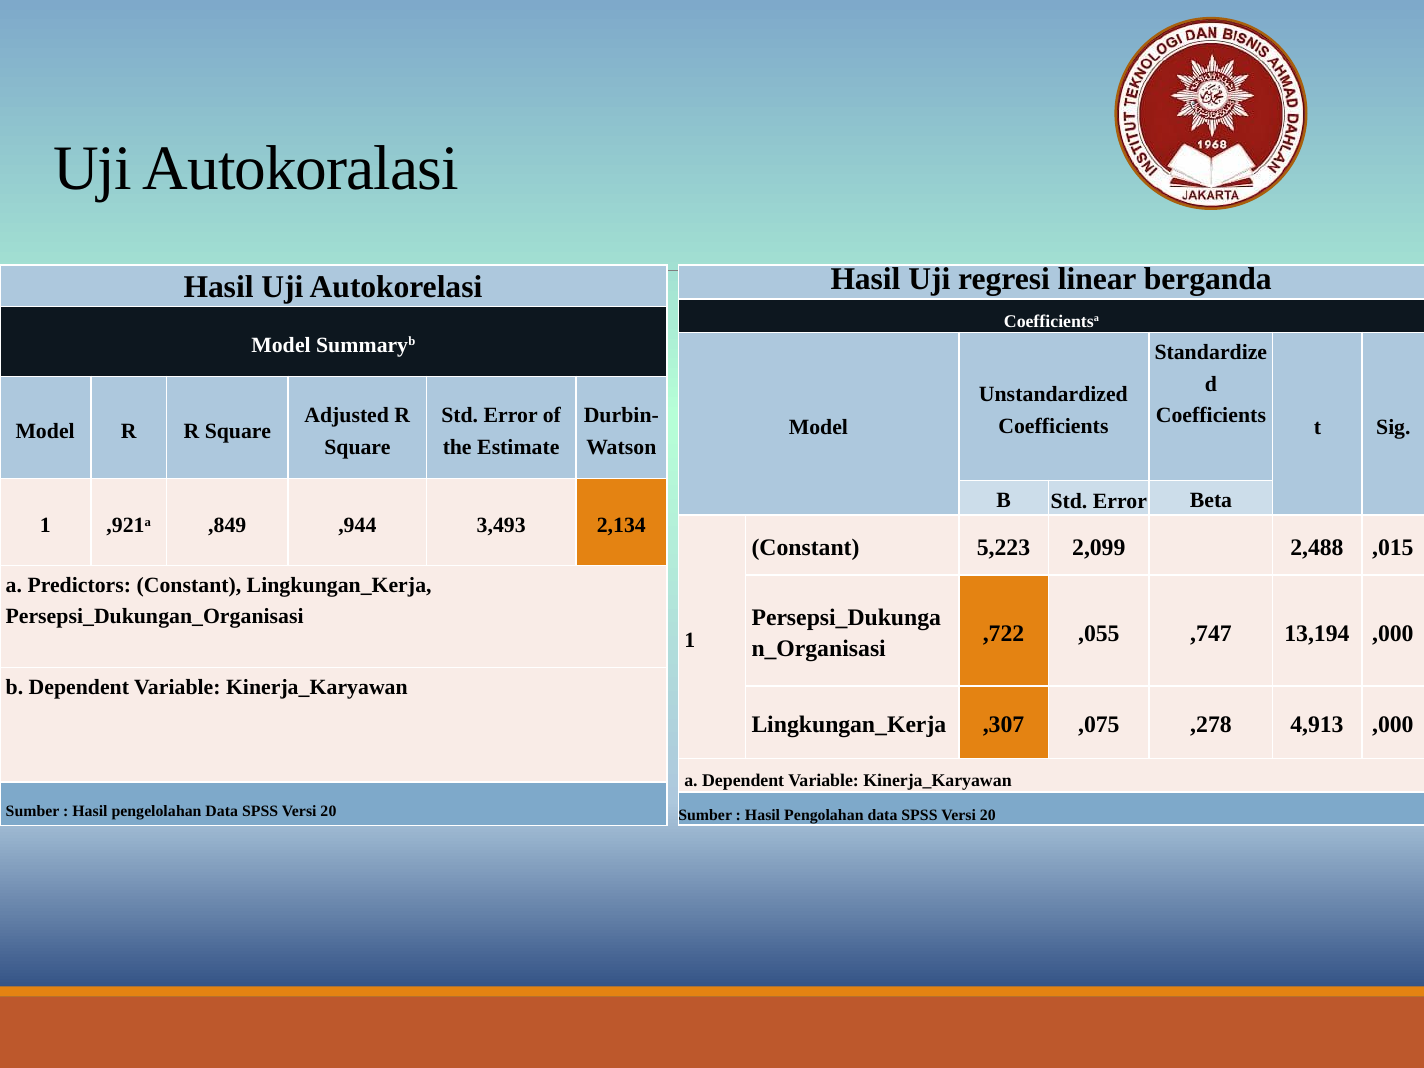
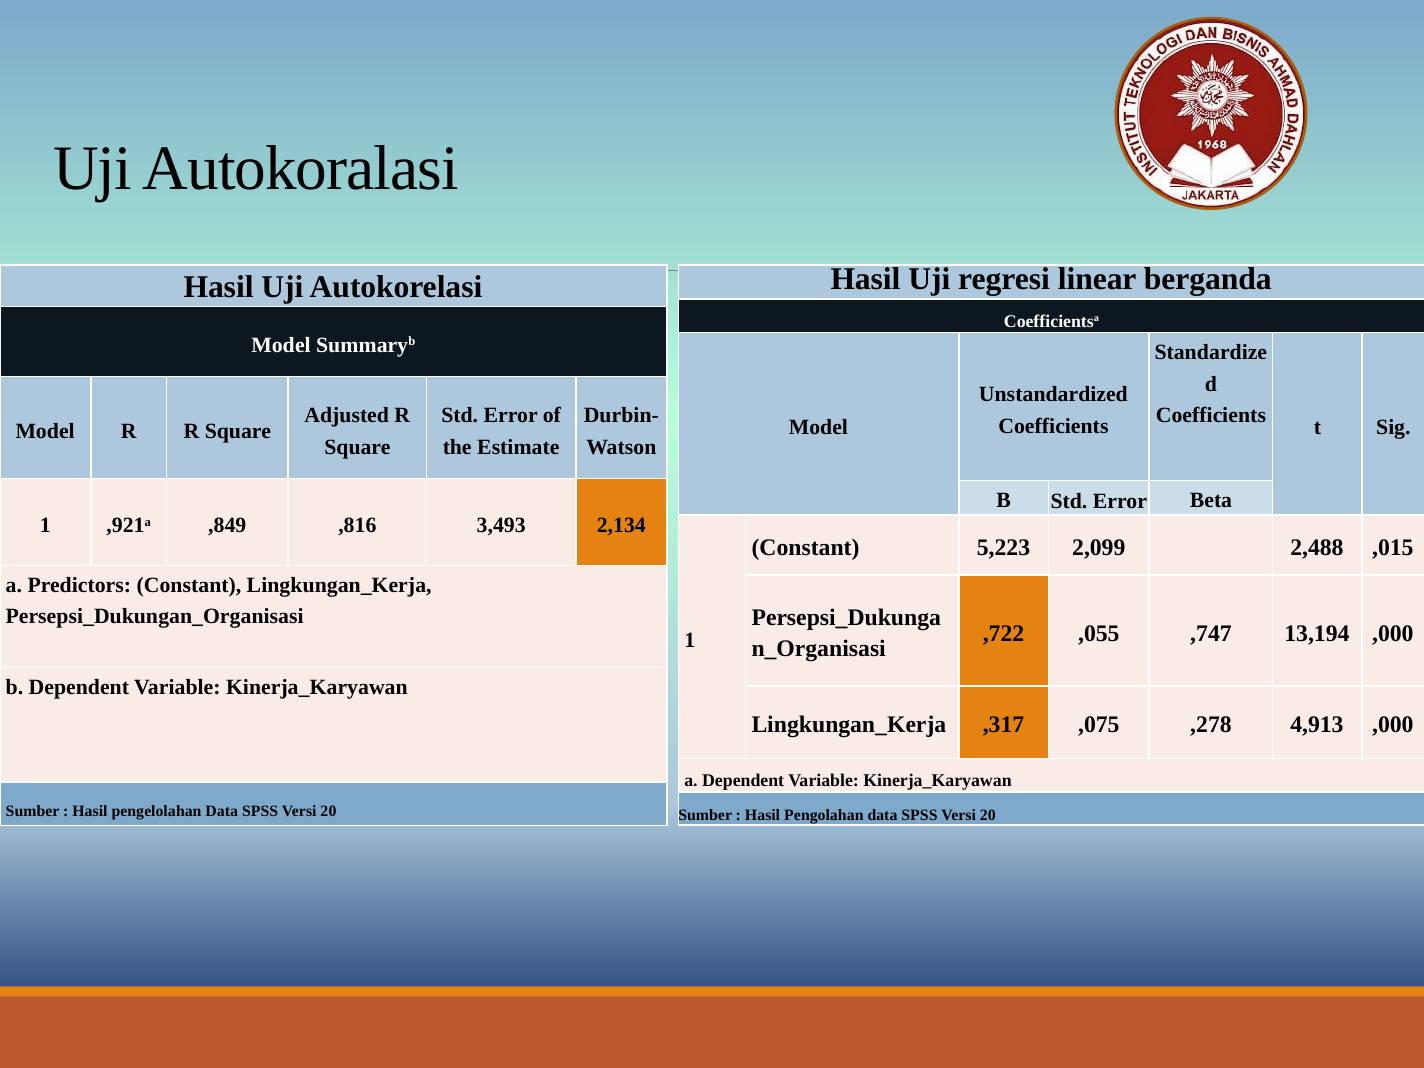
,944: ,944 -> ,816
,307: ,307 -> ,317
